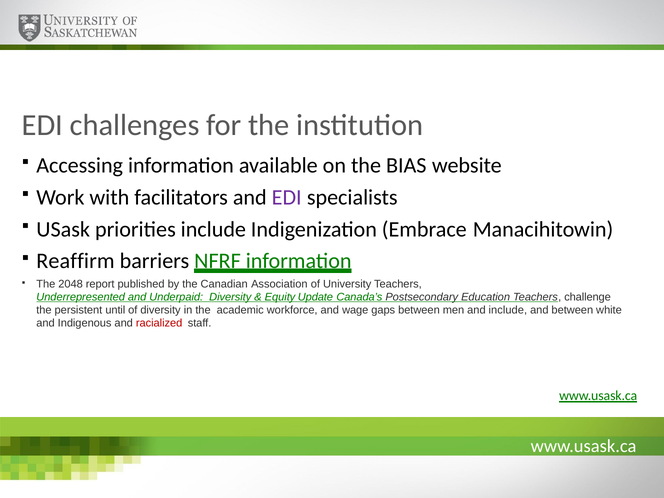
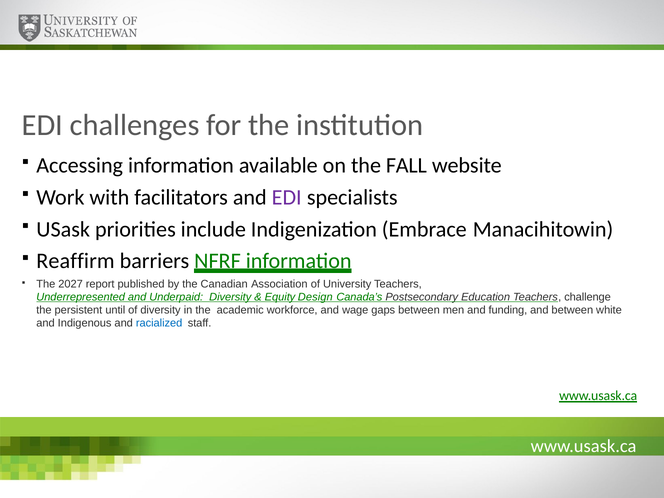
BIAS: BIAS -> FALL
2048: 2048 -> 2027
Update: Update -> Design
and include: include -> funding
racialized colour: red -> blue
